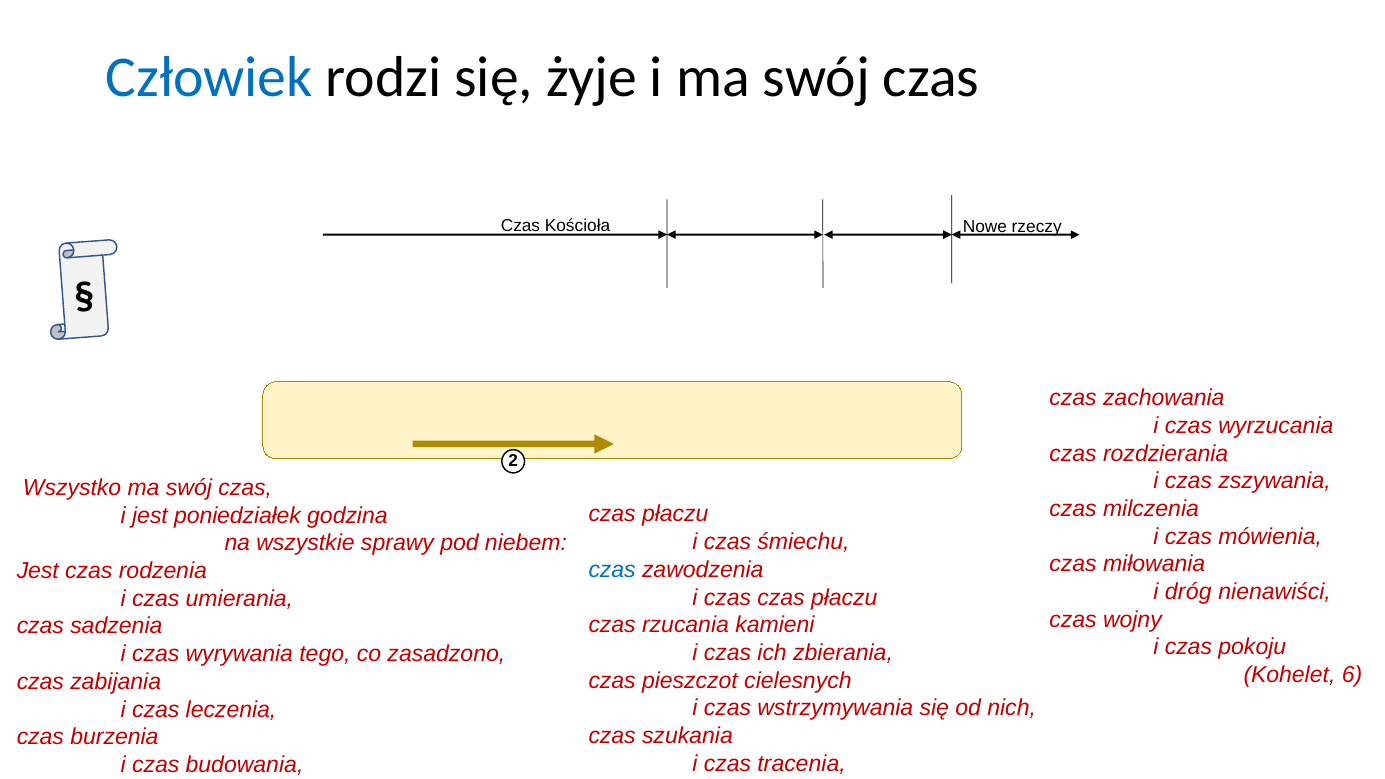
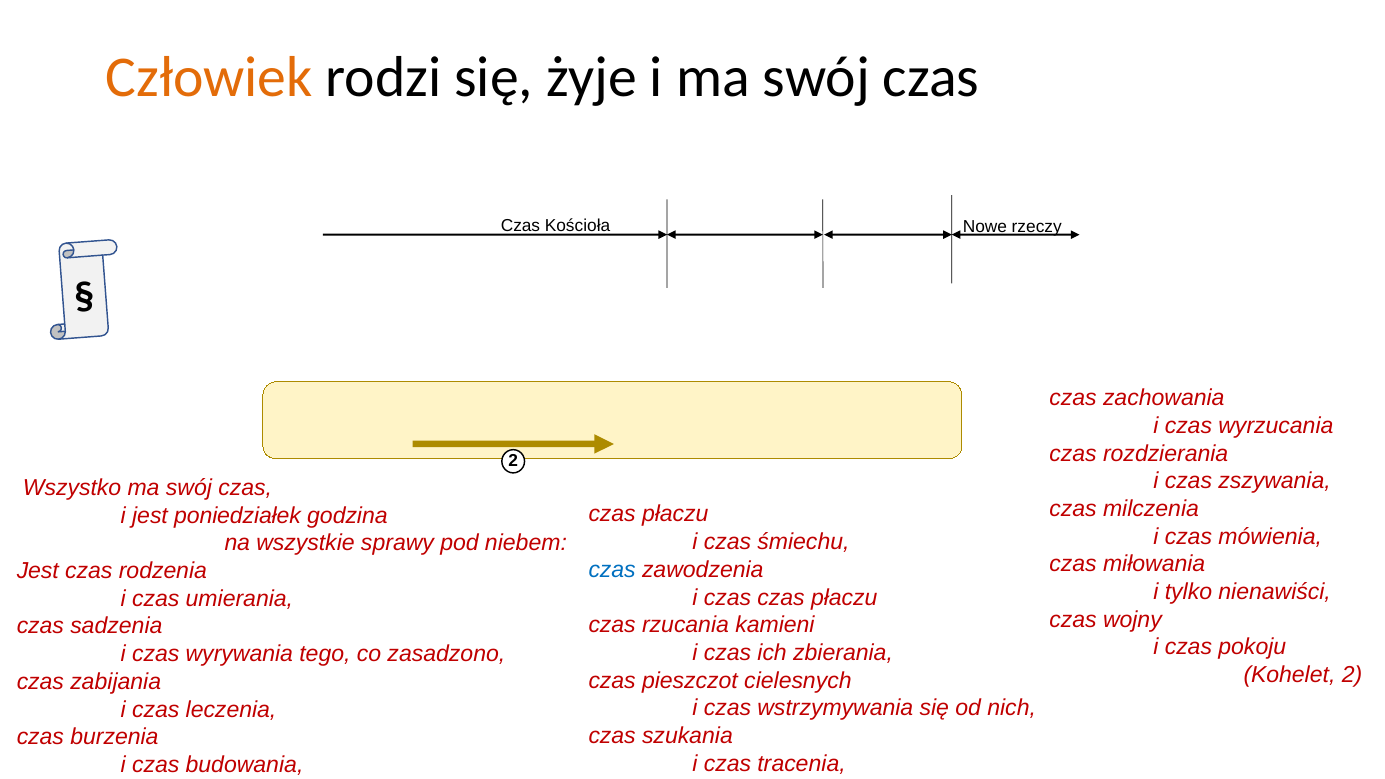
Człowiek colour: blue -> orange
dróg: dróg -> tylko
Kohelet 6: 6 -> 2
